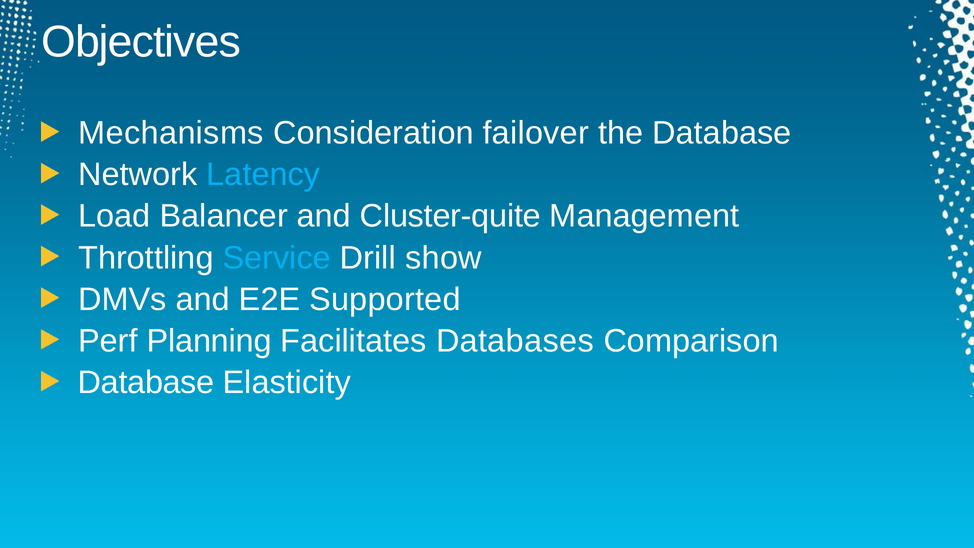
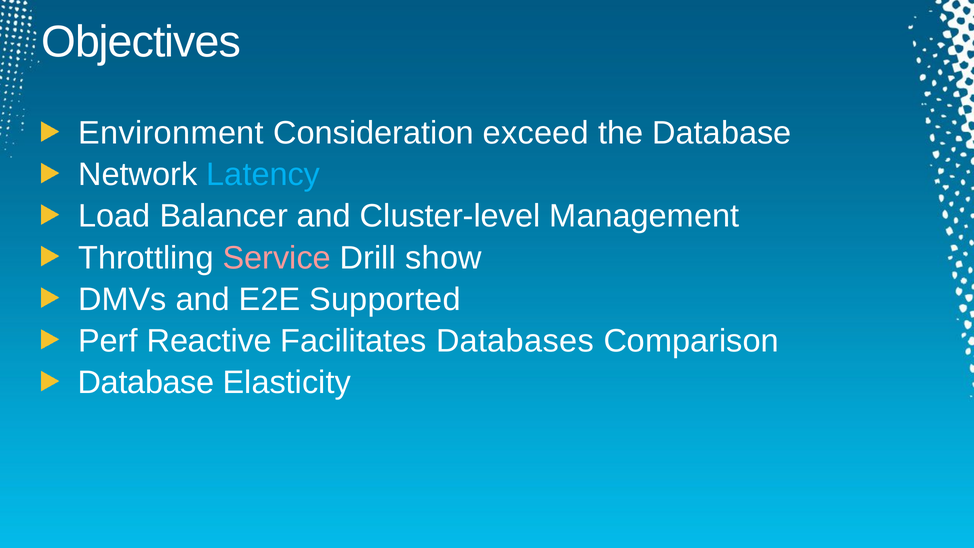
Mechanisms: Mechanisms -> Environment
failover: failover -> exceed
Cluster-quite: Cluster-quite -> Cluster-level
Service colour: light blue -> pink
Planning: Planning -> Reactive
